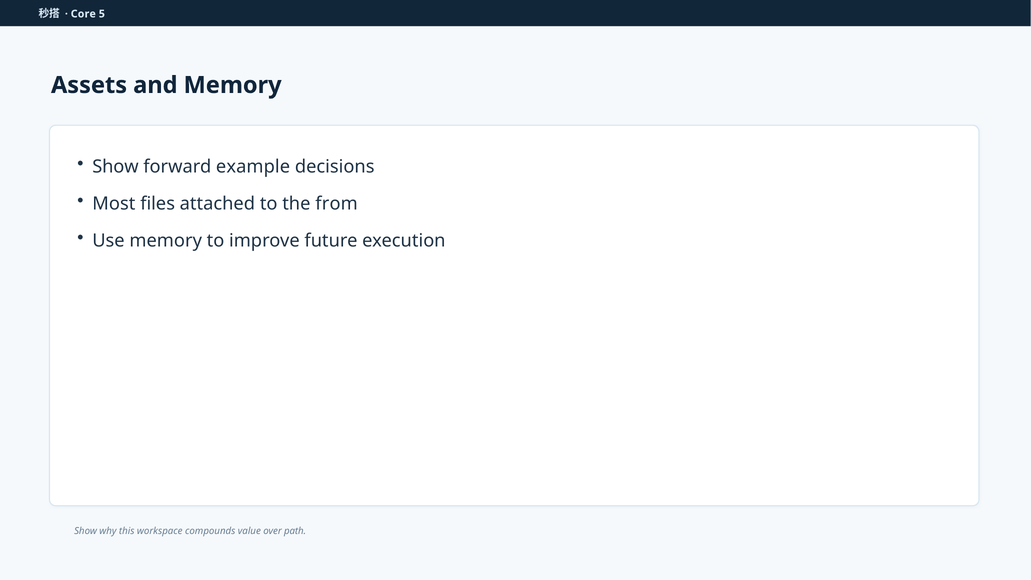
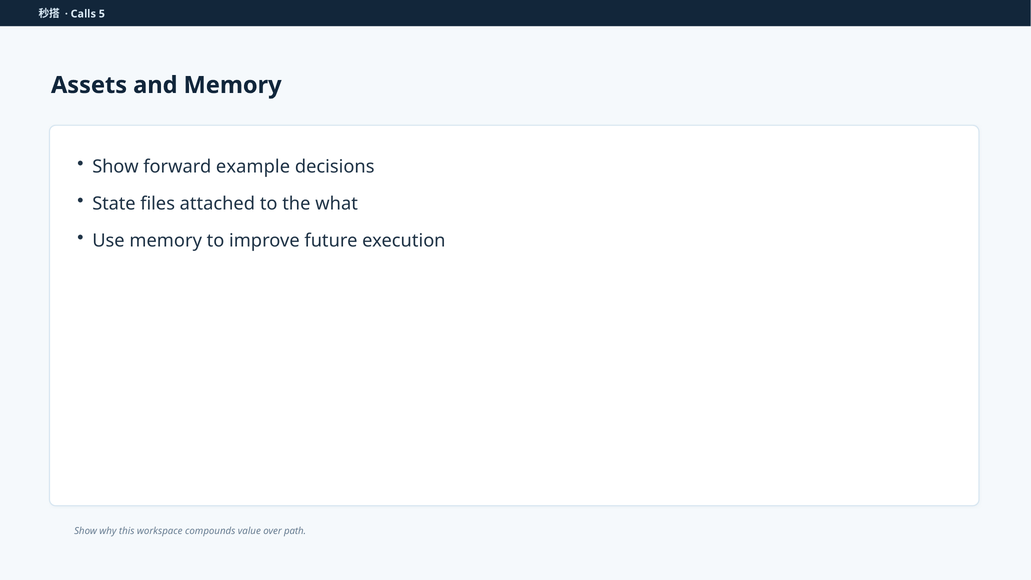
Core: Core -> Calls
Most: Most -> State
from: from -> what
